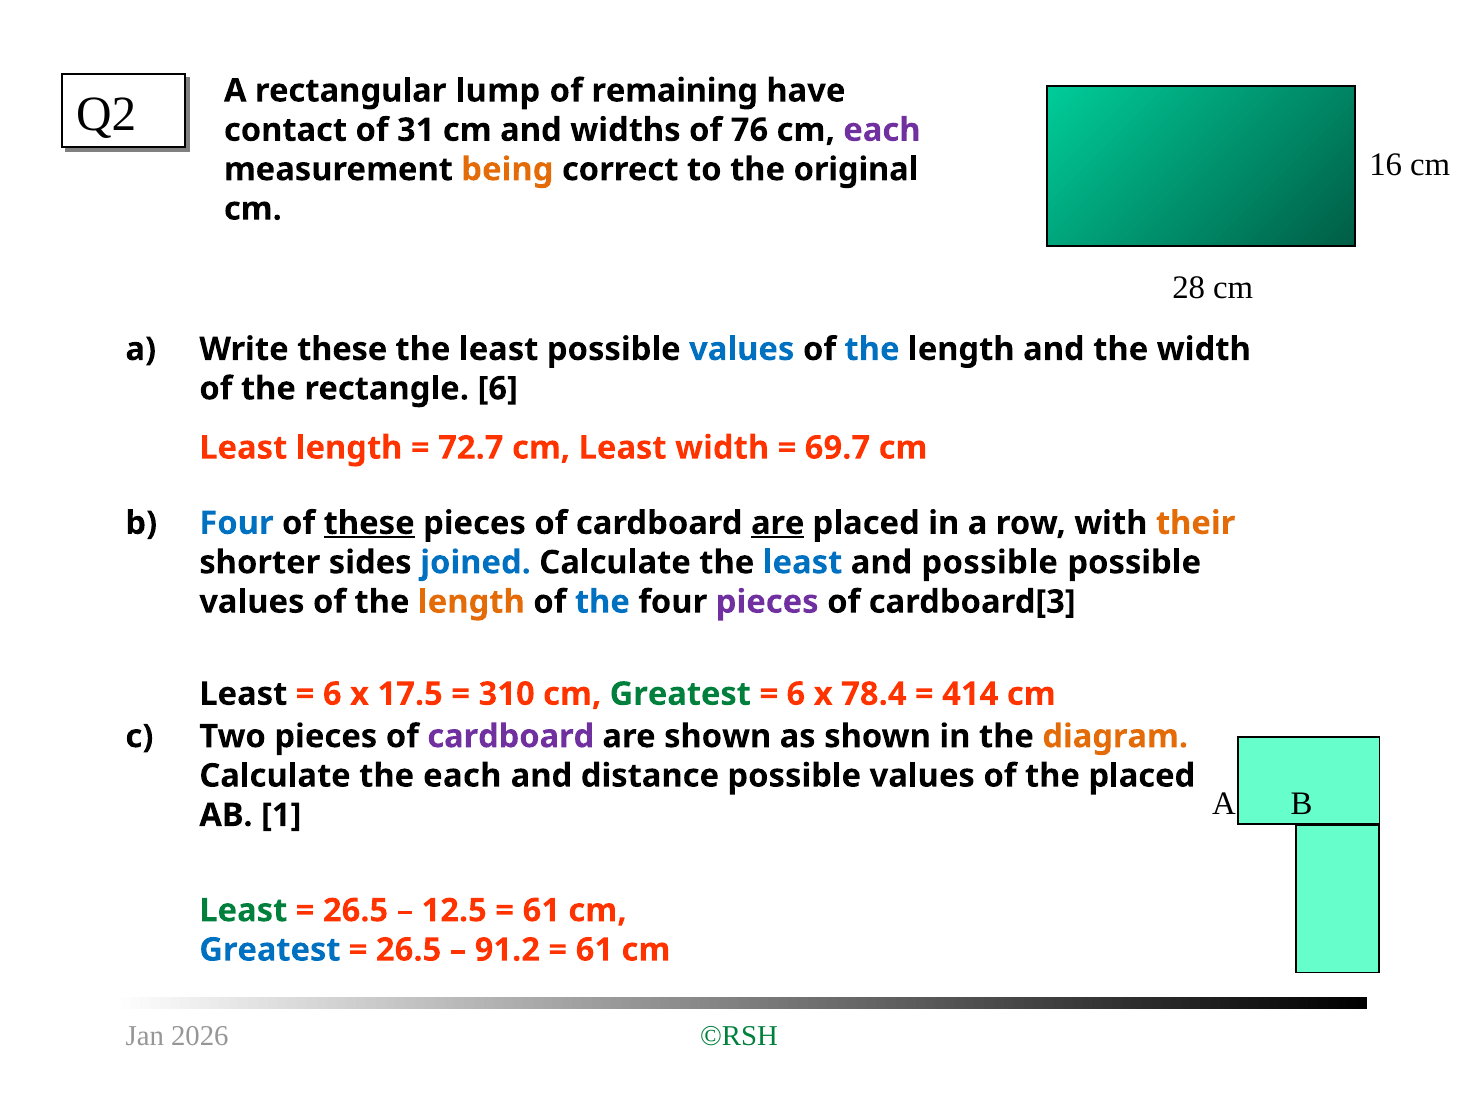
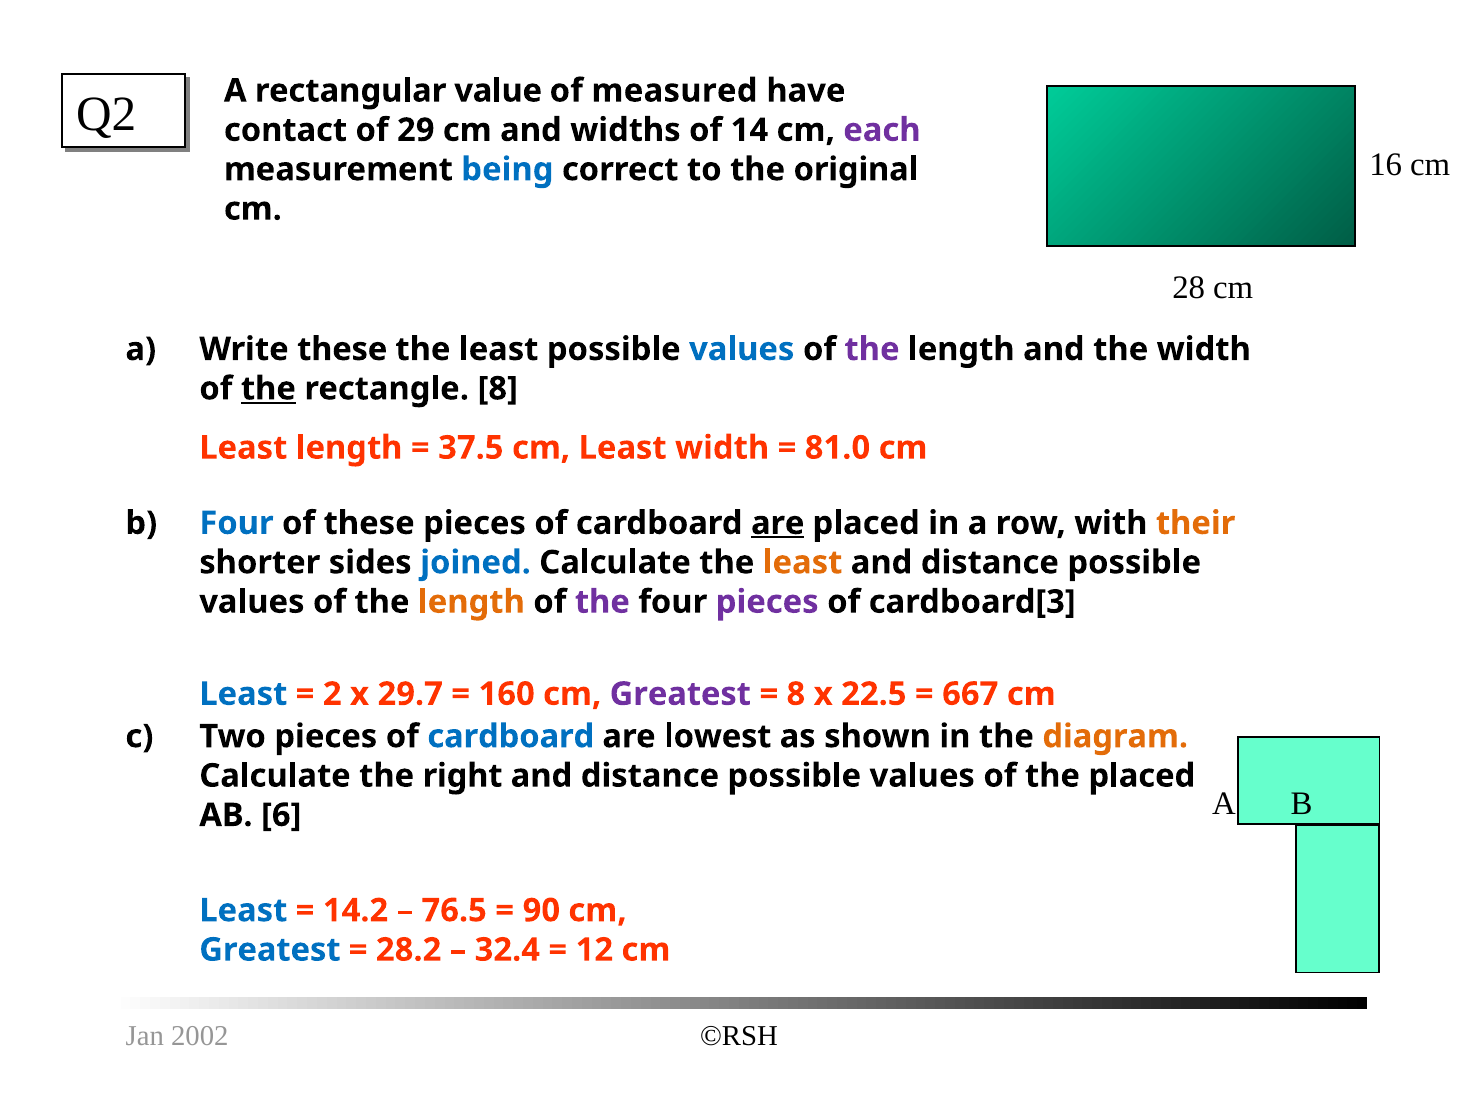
lump: lump -> value
remaining: remaining -> measured
31: 31 -> 29
76: 76 -> 14
being colour: orange -> blue
the at (872, 349) colour: blue -> purple
the at (268, 389) underline: none -> present
rectangle 6: 6 -> 8
72.7: 72.7 -> 37.5
69.7: 69.7 -> 81.0
these at (369, 523) underline: present -> none
least at (803, 563) colour: blue -> orange
possible at (990, 563): possible -> distance
the at (602, 602) colour: blue -> purple
Least at (243, 694) colour: black -> blue
6 at (332, 694): 6 -> 2
17.5: 17.5 -> 29.7
310: 310 -> 160
Greatest at (680, 694) colour: green -> purple
6 at (796, 694): 6 -> 8
78.4: 78.4 -> 22.5
414: 414 -> 667
cardboard at (511, 737) colour: purple -> blue
are shown: shown -> lowest
the each: each -> right
1: 1 -> 6
Least at (243, 911) colour: green -> blue
26.5 at (356, 911): 26.5 -> 14.2
12.5: 12.5 -> 76.5
61 at (541, 911): 61 -> 90
26.5 at (409, 950): 26.5 -> 28.2
91.2: 91.2 -> 32.4
61 at (594, 950): 61 -> 12
2026: 2026 -> 2002
©RSH colour: green -> black
